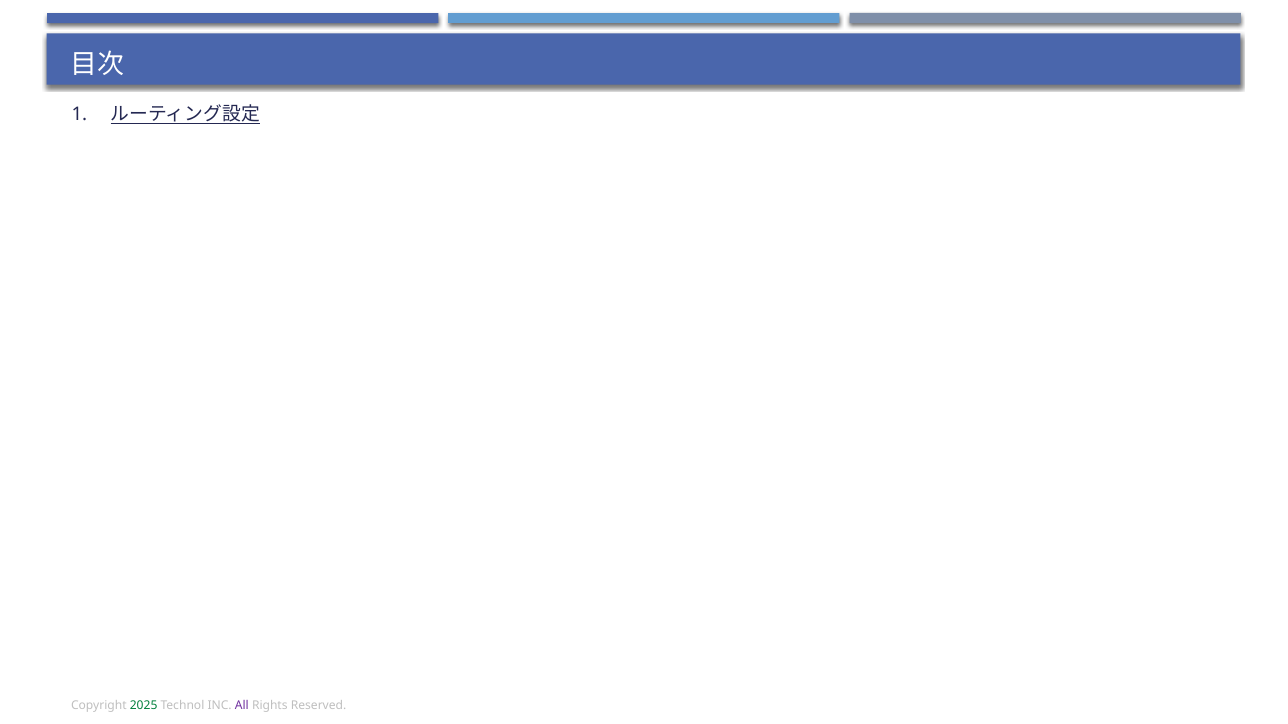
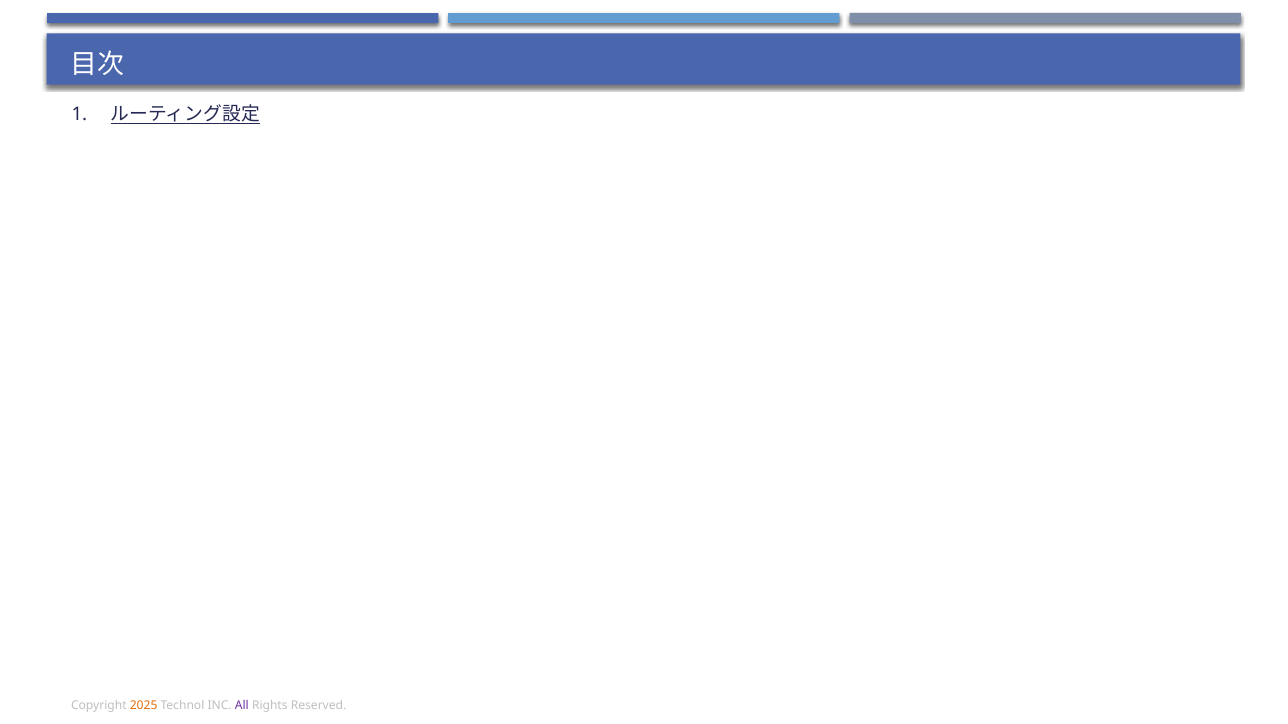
2025 colour: green -> orange
